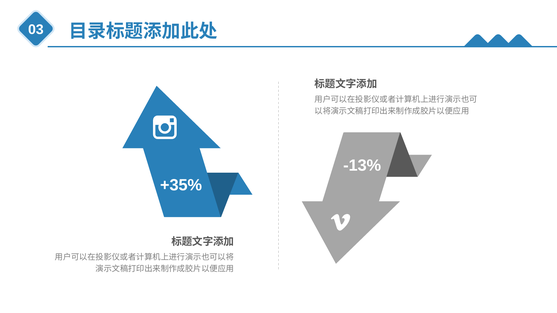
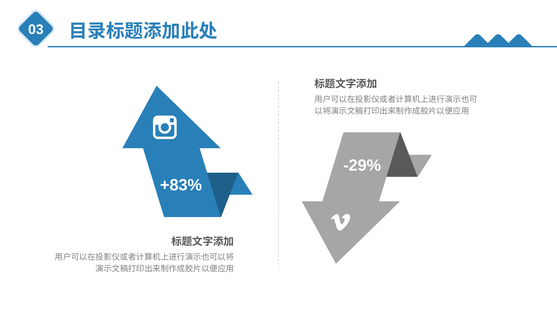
-13%: -13% -> -29%
+35%: +35% -> +83%
